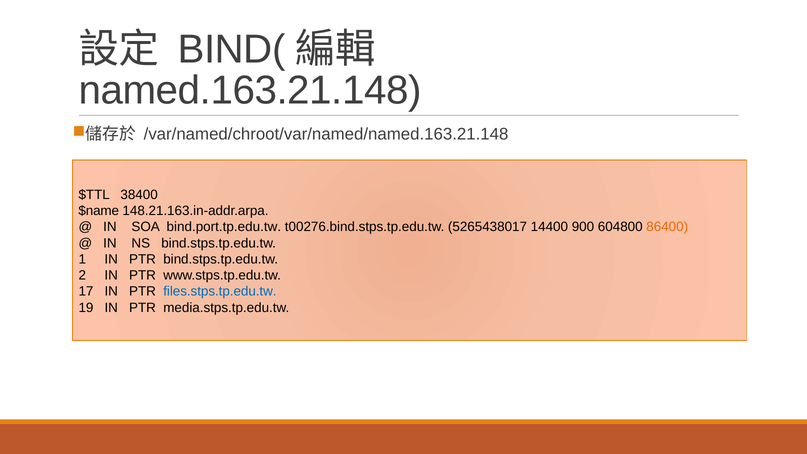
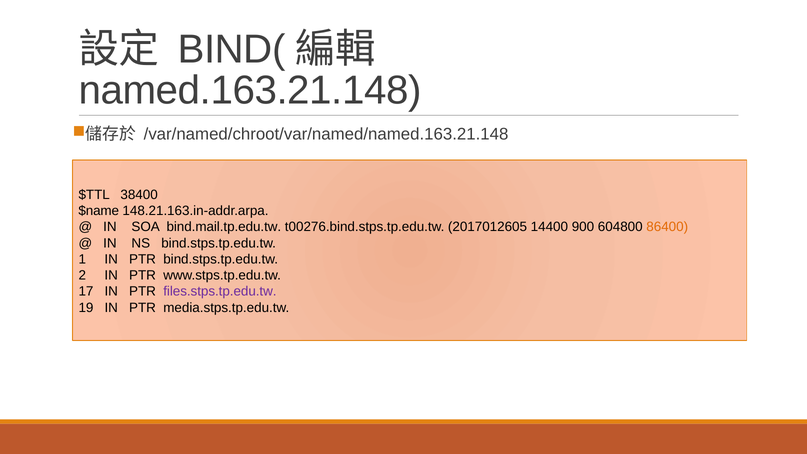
bind.port.tp.edu.tw: bind.port.tp.edu.tw -> bind.mail.tp.edu.tw
5265438017: 5265438017 -> 2017012605
files.stps.tp.edu.tw colour: blue -> purple
